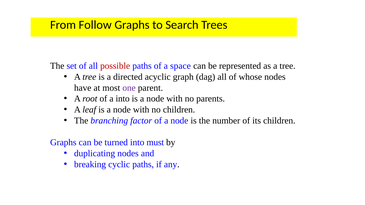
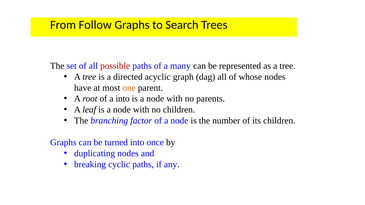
space: space -> many
one colour: purple -> orange
must: must -> once
